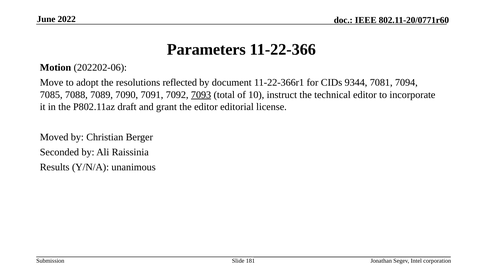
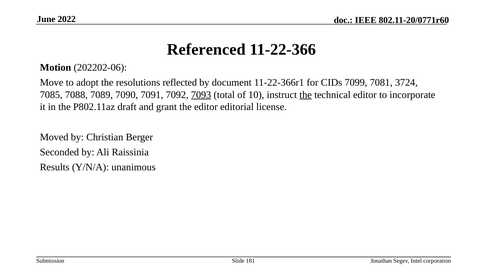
Parameters: Parameters -> Referenced
9344: 9344 -> 7099
7094: 7094 -> 3724
the at (306, 95) underline: none -> present
